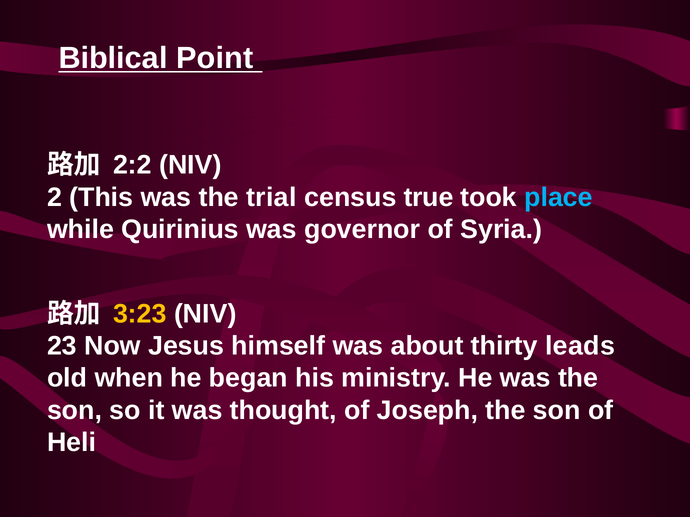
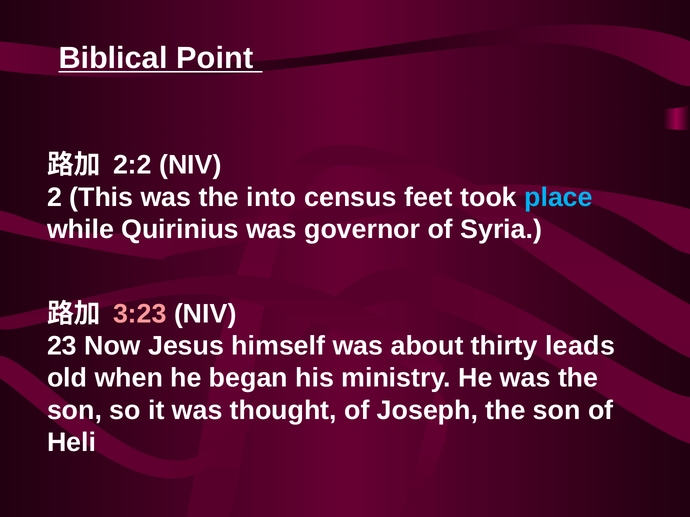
trial: trial -> into
true: true -> feet
3:23 colour: yellow -> pink
